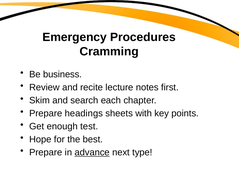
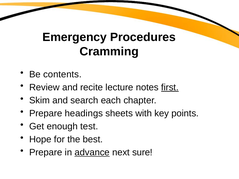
business: business -> contents
first underline: none -> present
type: type -> sure
